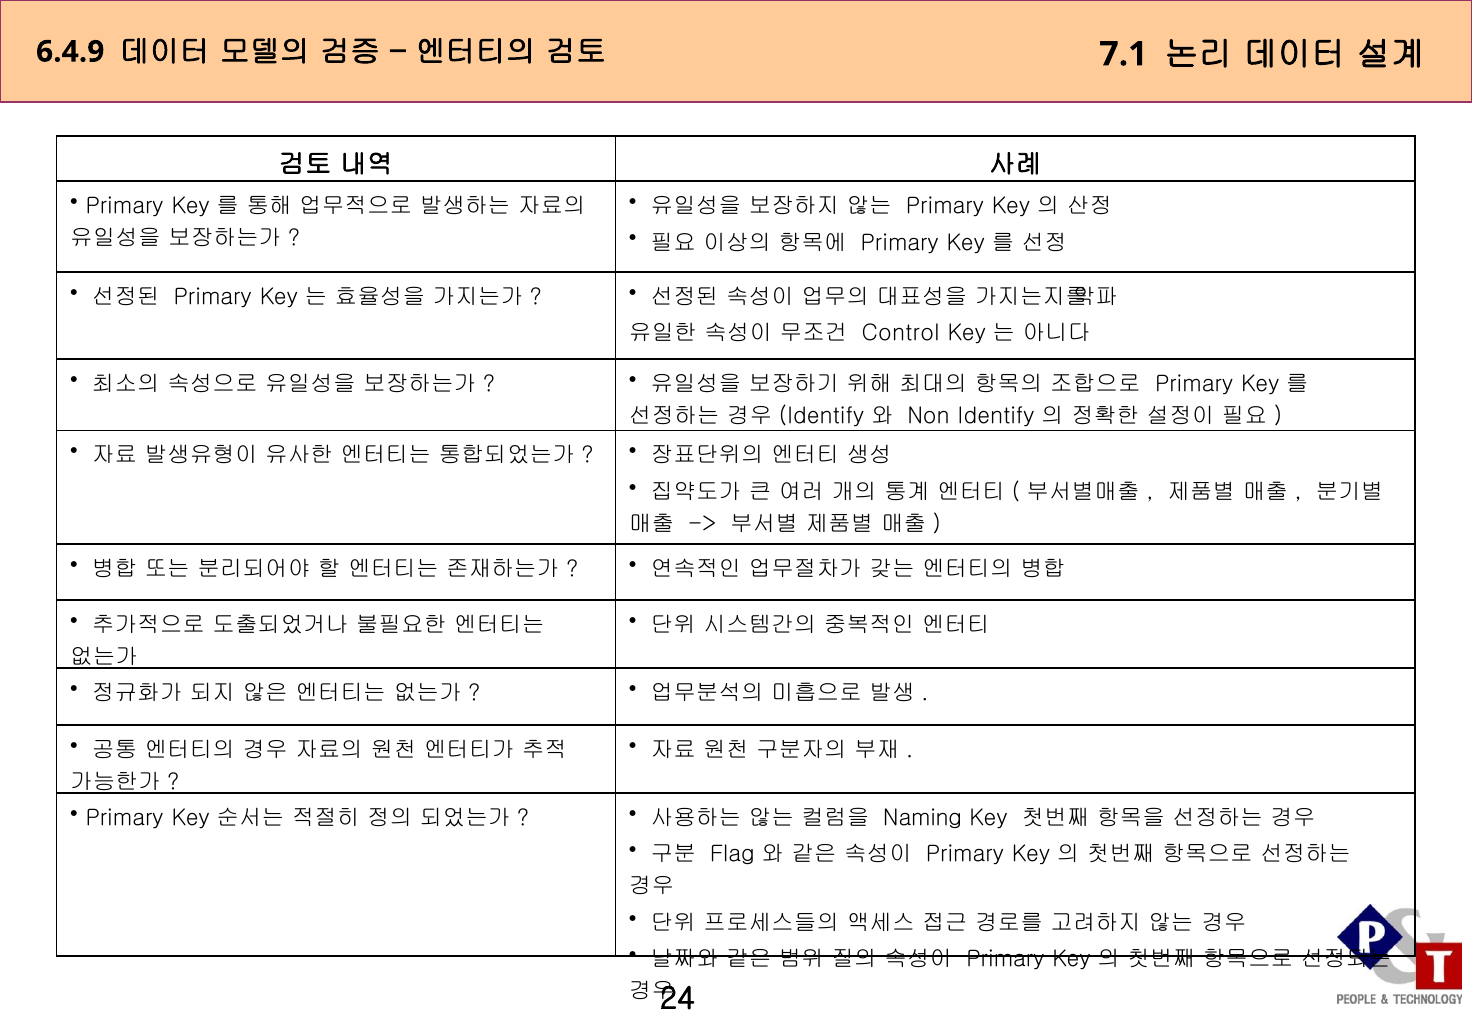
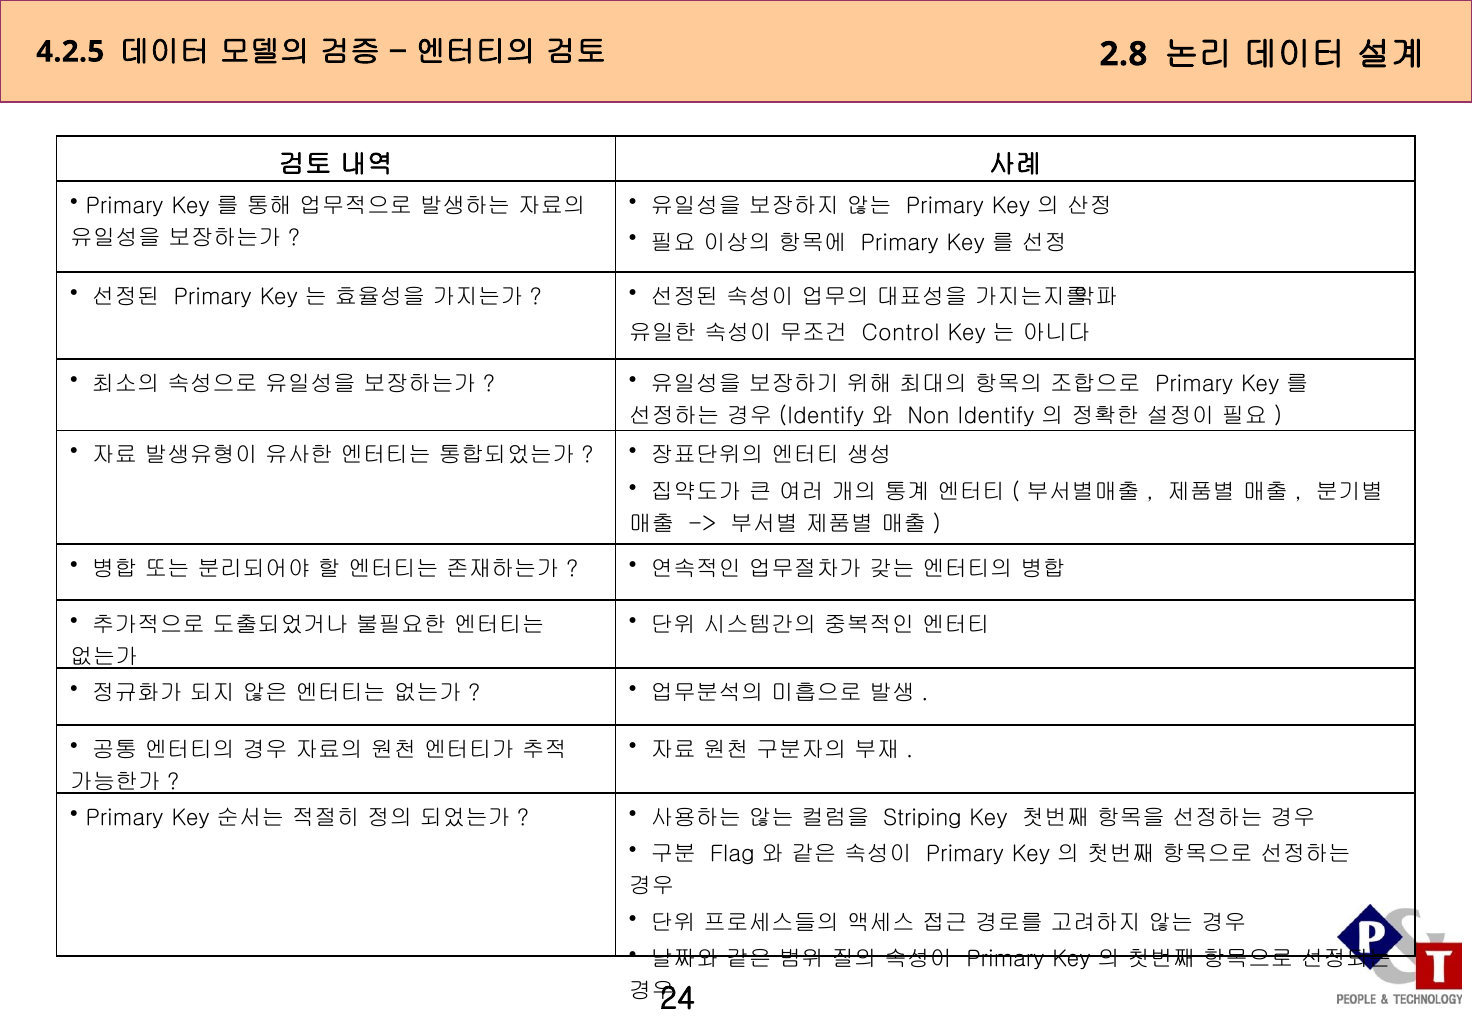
6.4.9: 6.4.9 -> 4.2.5
7.1: 7.1 -> 2.8
Naming: Naming -> Striping
